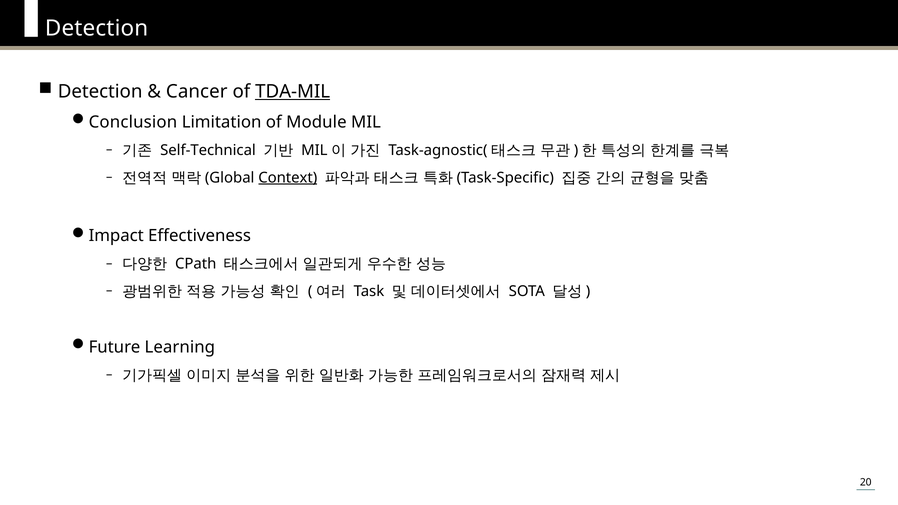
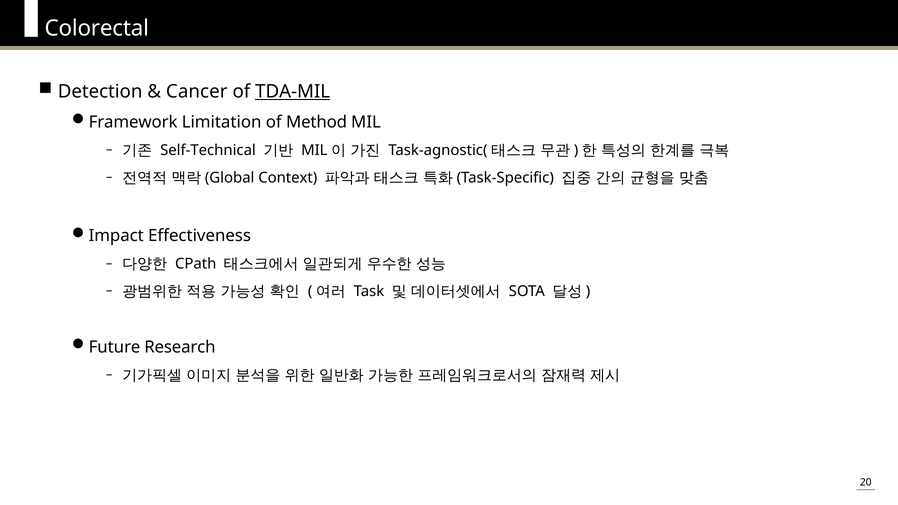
Detection at (97, 29): Detection -> Colorectal
Conclusion: Conclusion -> Framework
Module: Module -> Method
Context underline: present -> none
Learning: Learning -> Research
